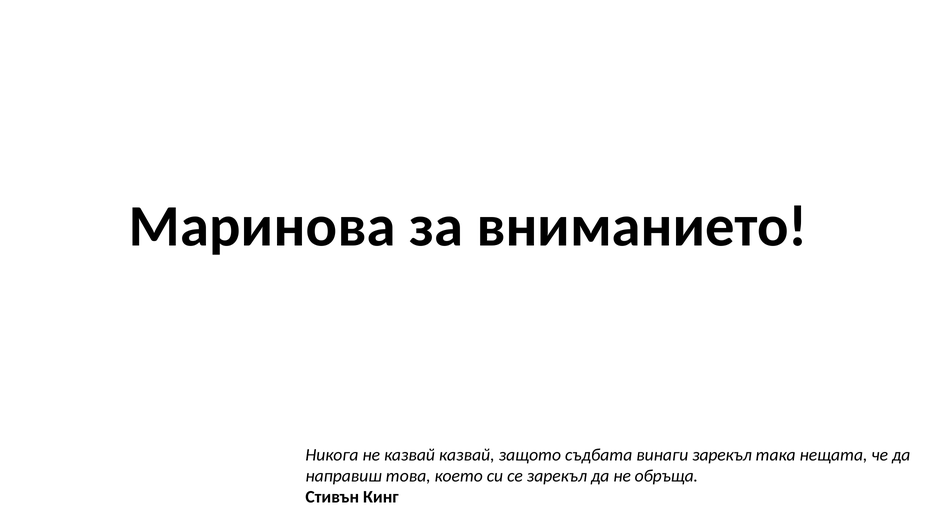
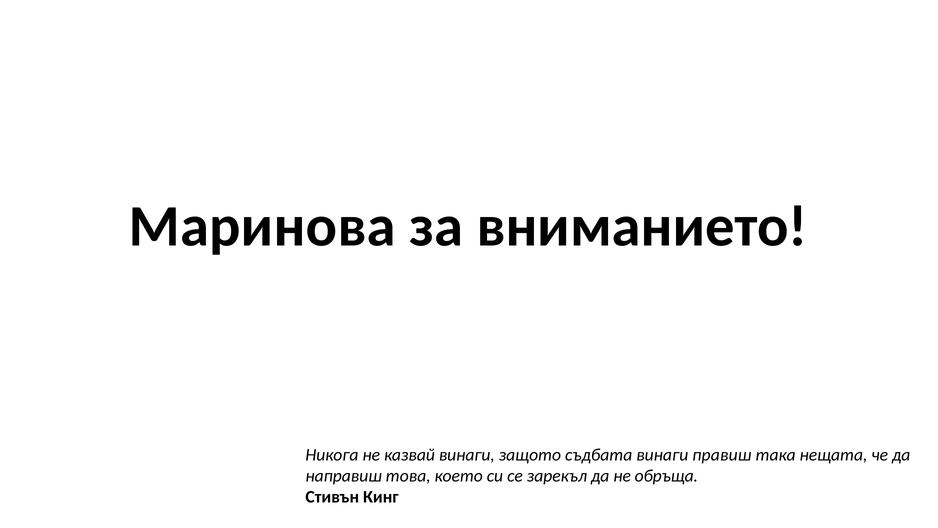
казвай казвай: казвай -> винаги
винаги зарекъл: зарекъл -> правиш
